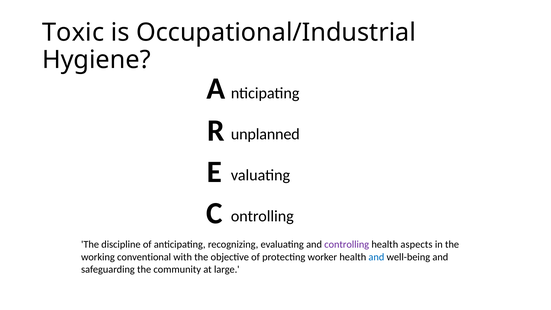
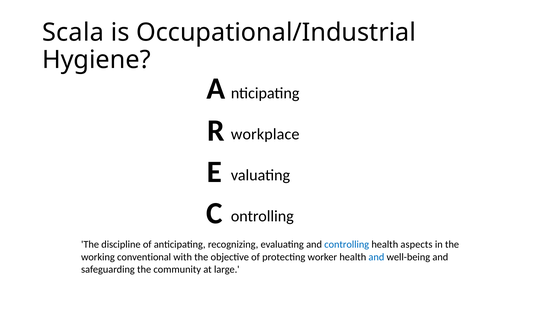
Toxic: Toxic -> Scala
unplanned: unplanned -> workplace
controlling colour: purple -> blue
